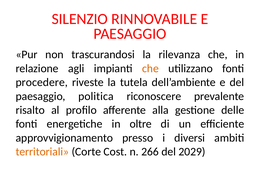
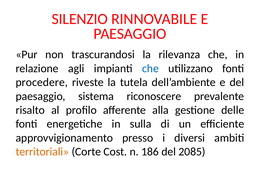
che at (150, 68) colour: orange -> blue
politica: politica -> sistema
oltre: oltre -> sulla
266: 266 -> 186
2029: 2029 -> 2085
